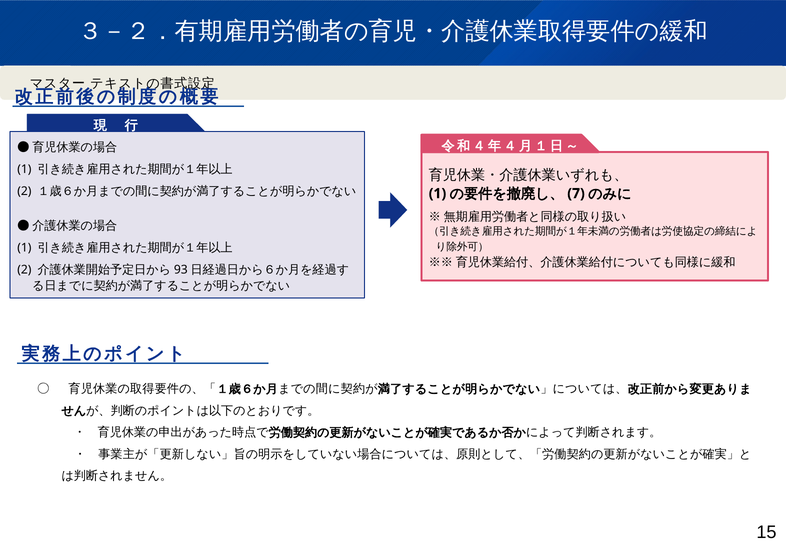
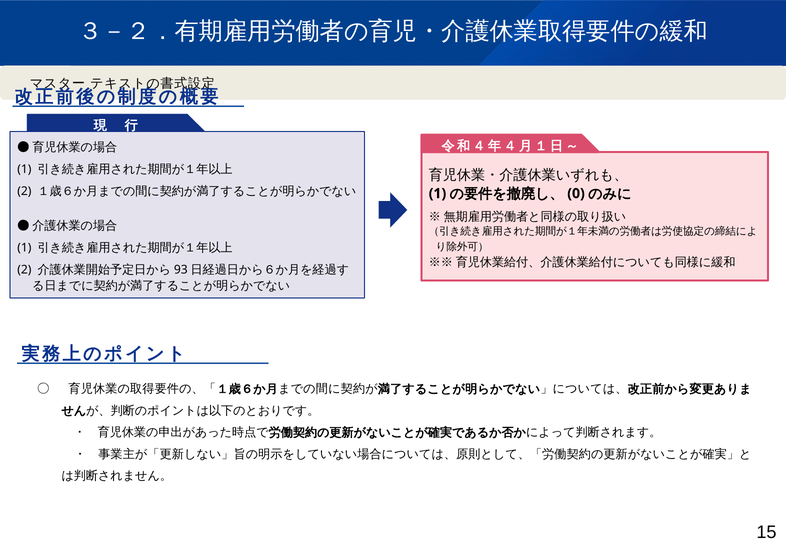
7: 7 -> 0
